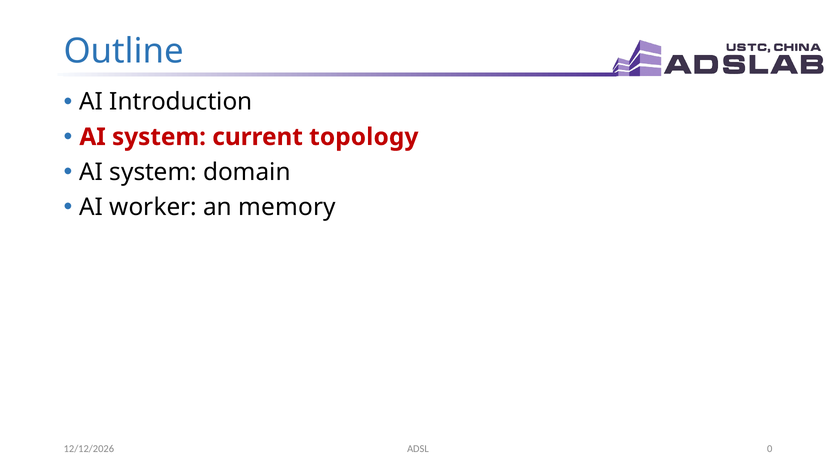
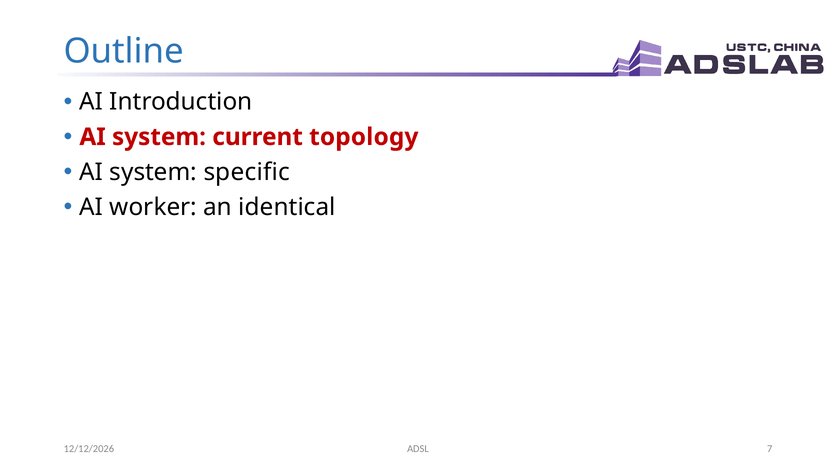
domain: domain -> specific
memory: memory -> identical
0: 0 -> 7
